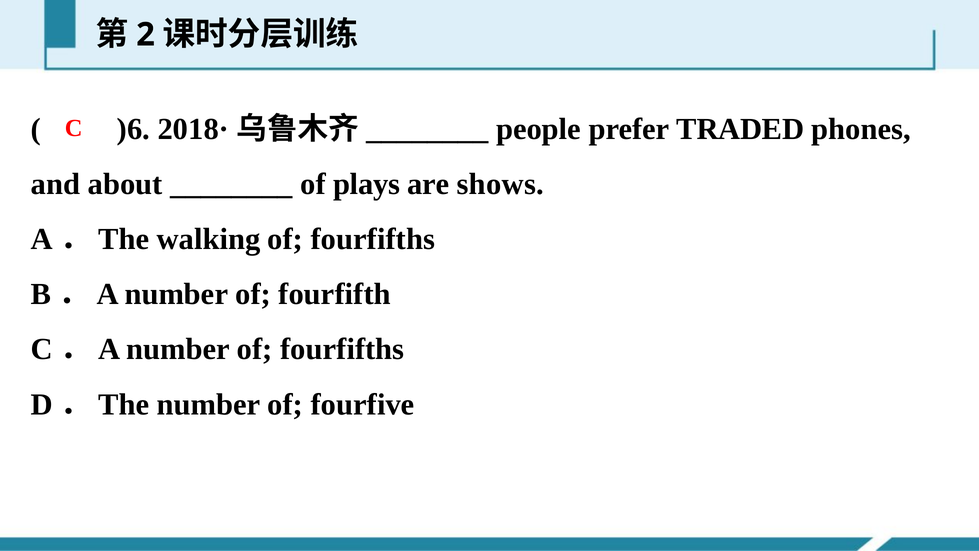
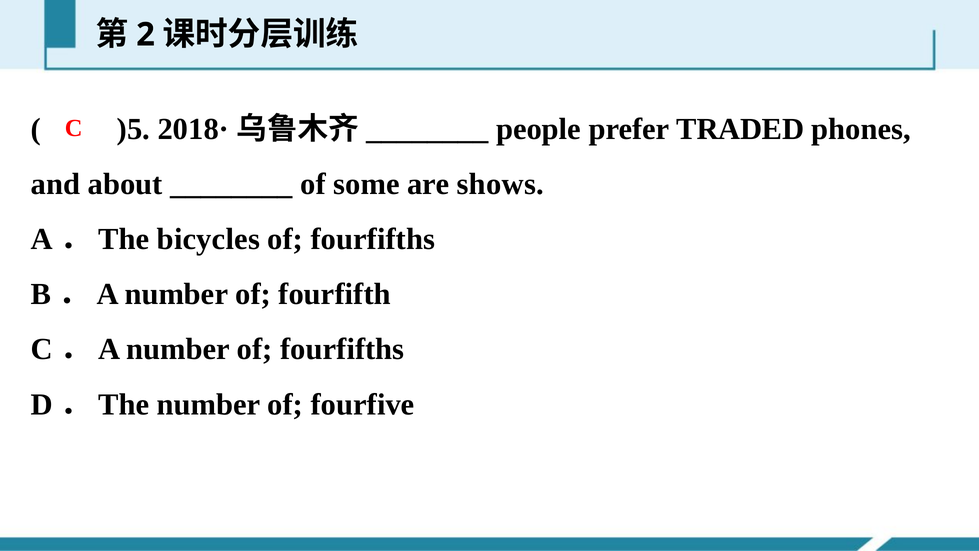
)6: )6 -> )5
plays: plays -> some
walking: walking -> bicycles
